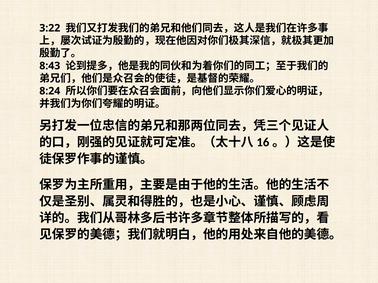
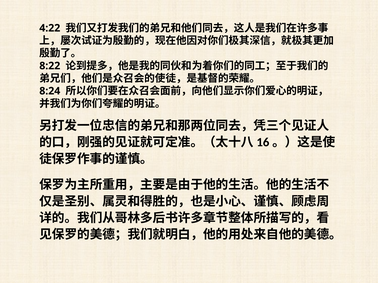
3:22: 3:22 -> 4:22
8:43: 8:43 -> 8:22
